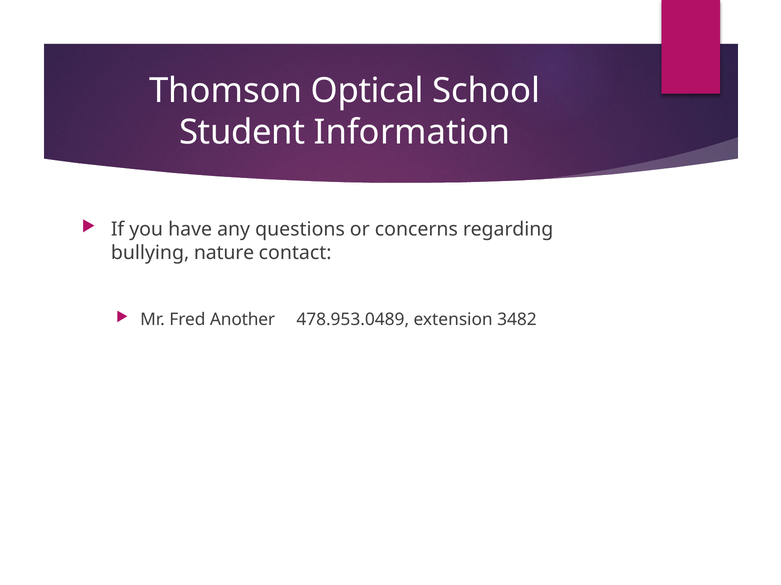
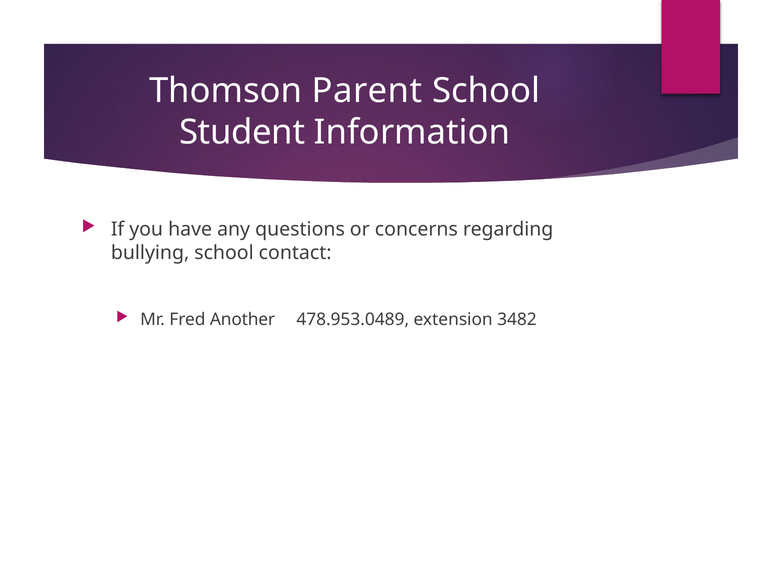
Optical: Optical -> Parent
bullying nature: nature -> school
